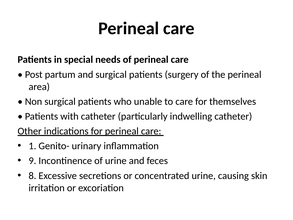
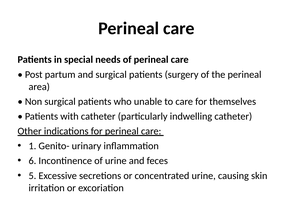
9: 9 -> 6
8: 8 -> 5
